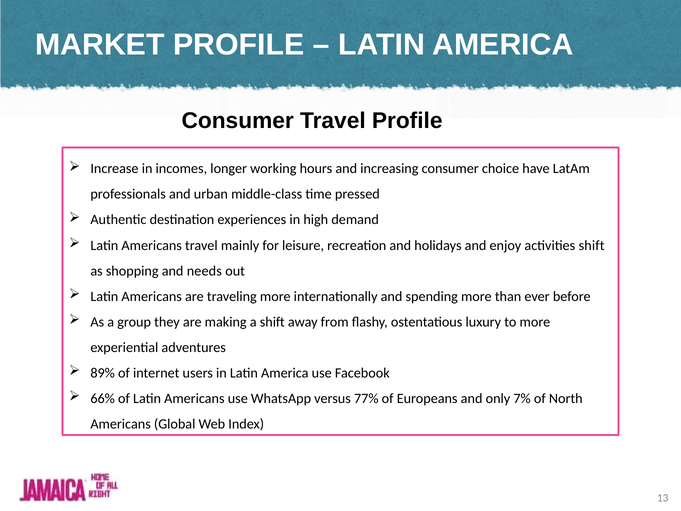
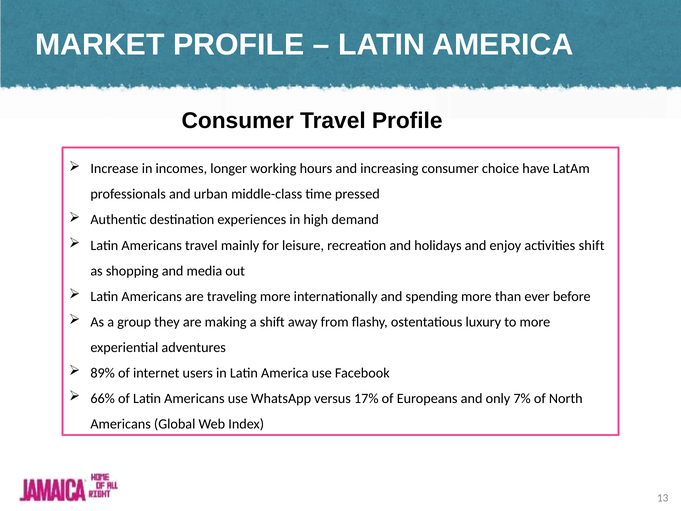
needs: needs -> media
77%: 77% -> 17%
